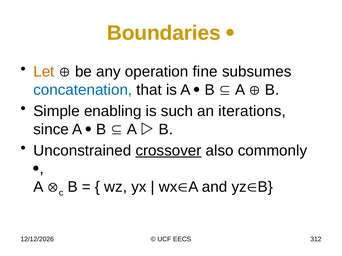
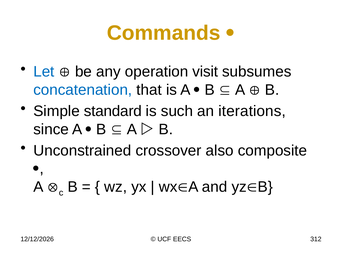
Boundaries: Boundaries -> Commands
Let colour: orange -> blue
fine: fine -> visit
enabling: enabling -> standard
crossover underline: present -> none
commonly: commonly -> composite
